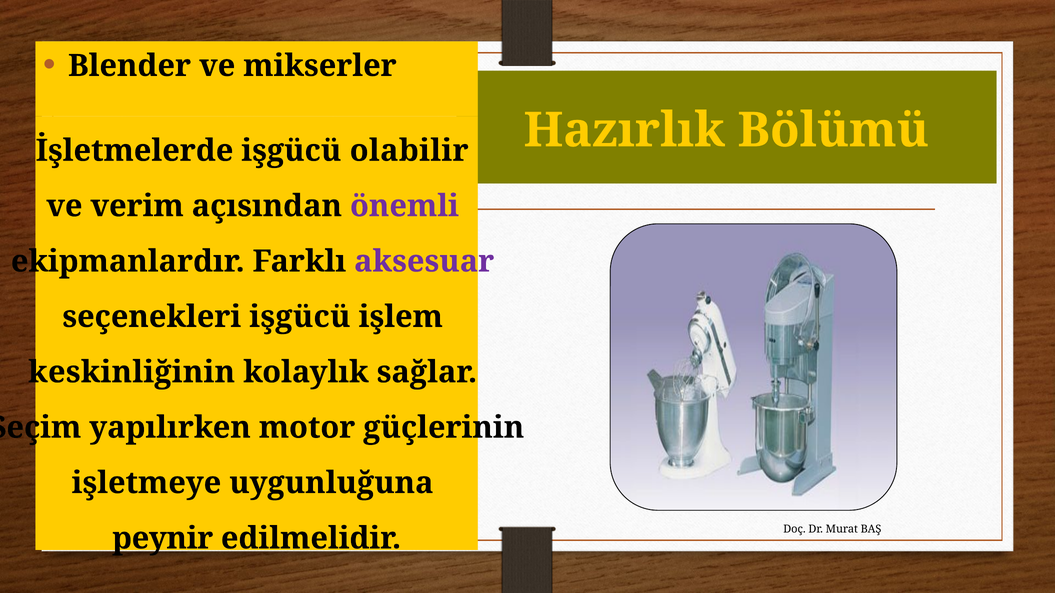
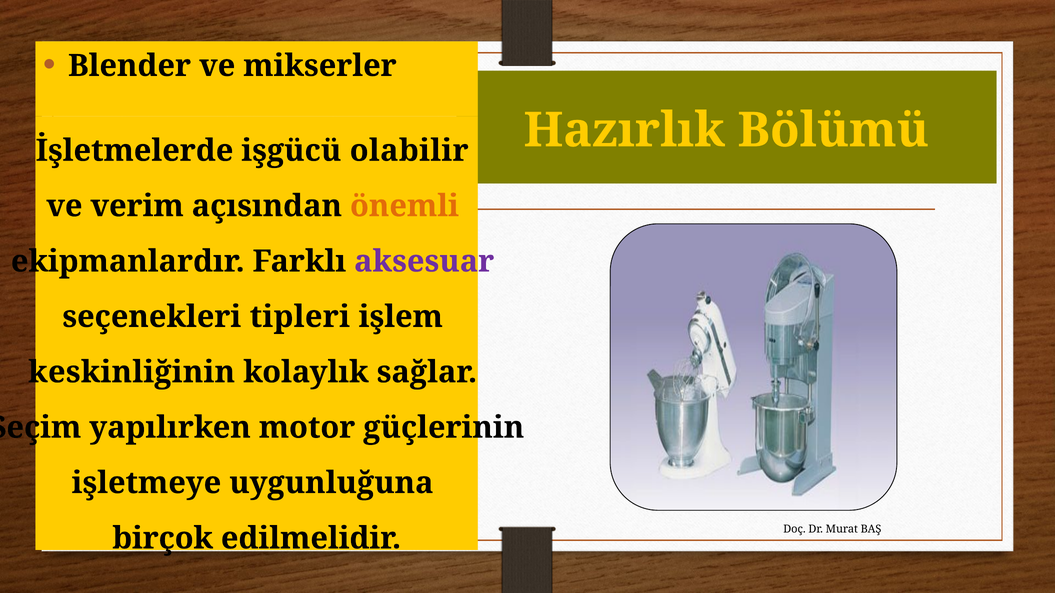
önemli colour: purple -> orange
seçenekleri işgücü: işgücü -> tipleri
peynir: peynir -> birçok
